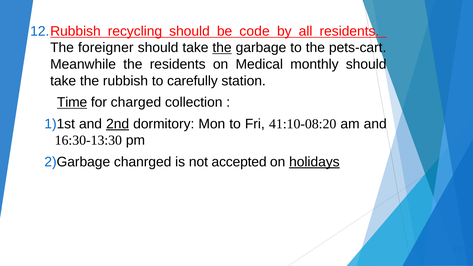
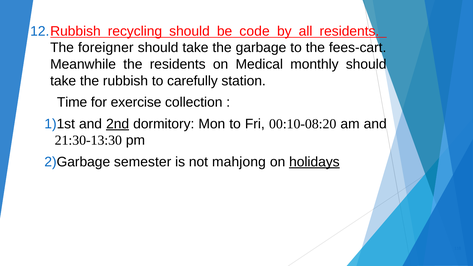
the at (222, 48) underline: present -> none
pets-cart: pets-cart -> fees-cart
Time underline: present -> none
charged: charged -> exercise
41:10-08:20: 41:10-08:20 -> 00:10-08:20
16:30-13:30: 16:30-13:30 -> 21:30-13:30
chanrged: chanrged -> semester
accepted: accepted -> mahjong
